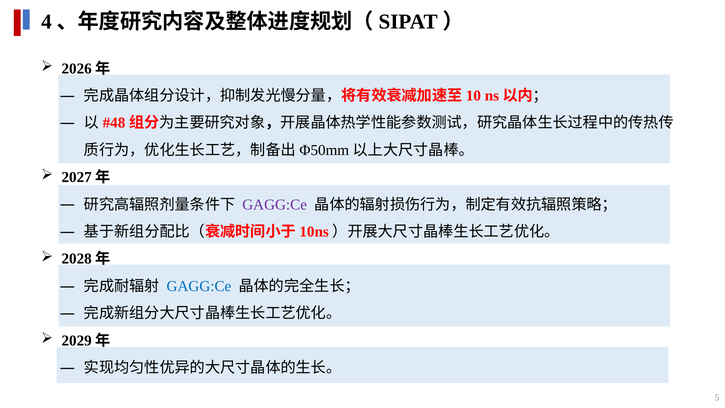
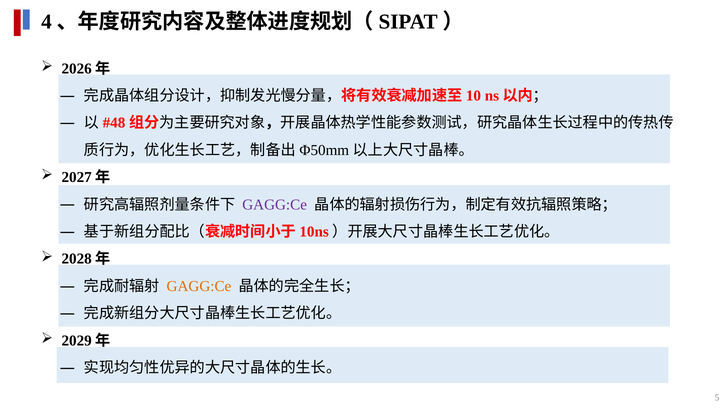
GAGG:Ce at (199, 286) colour: blue -> orange
